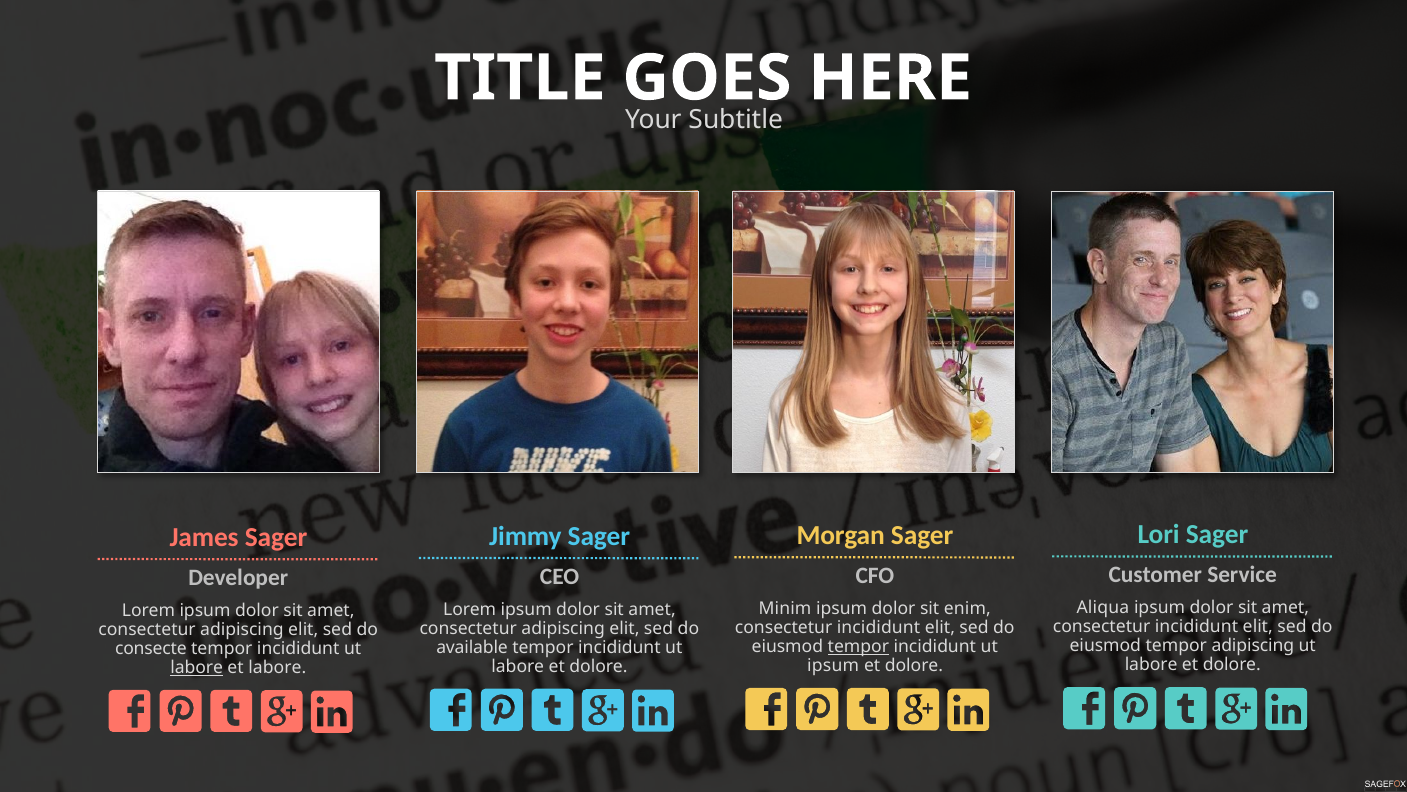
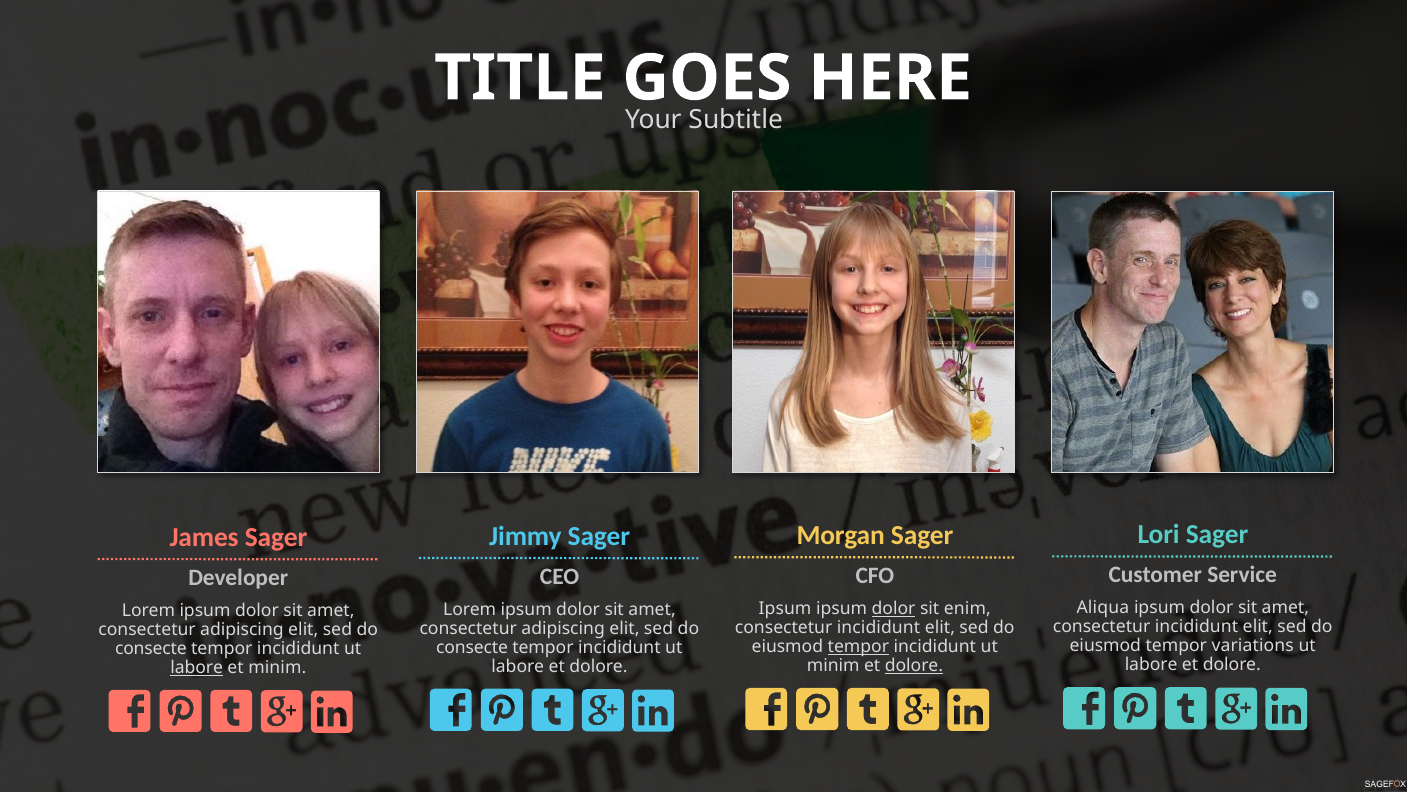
Minim at (785, 609): Minim -> Ipsum
dolor at (894, 609) underline: none -> present
tempor adipiscing: adipiscing -> variations
available at (472, 647): available -> consecte
ipsum at (833, 666): ipsum -> minim
dolore at (914, 666) underline: none -> present
et labore: labore -> minim
